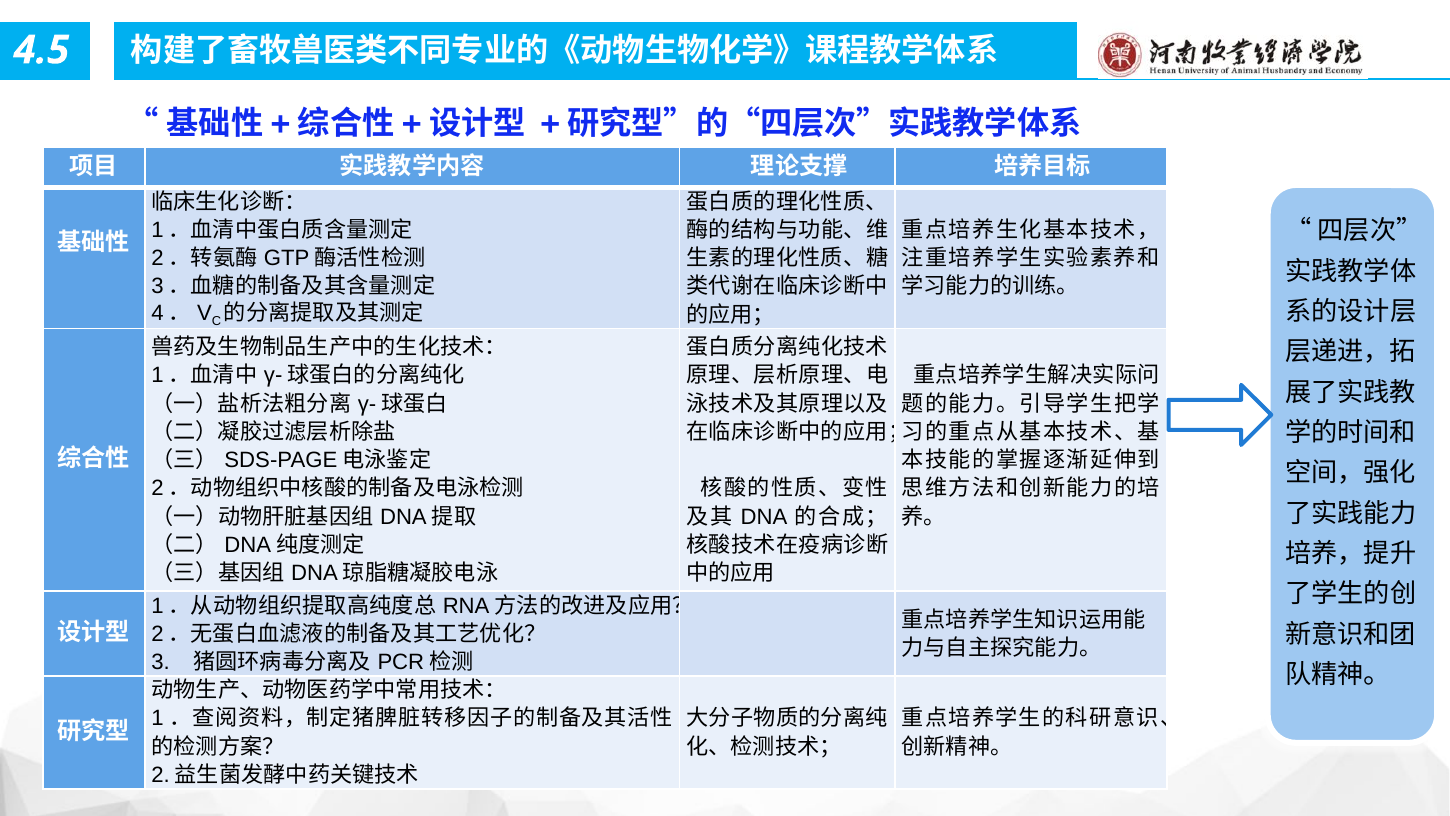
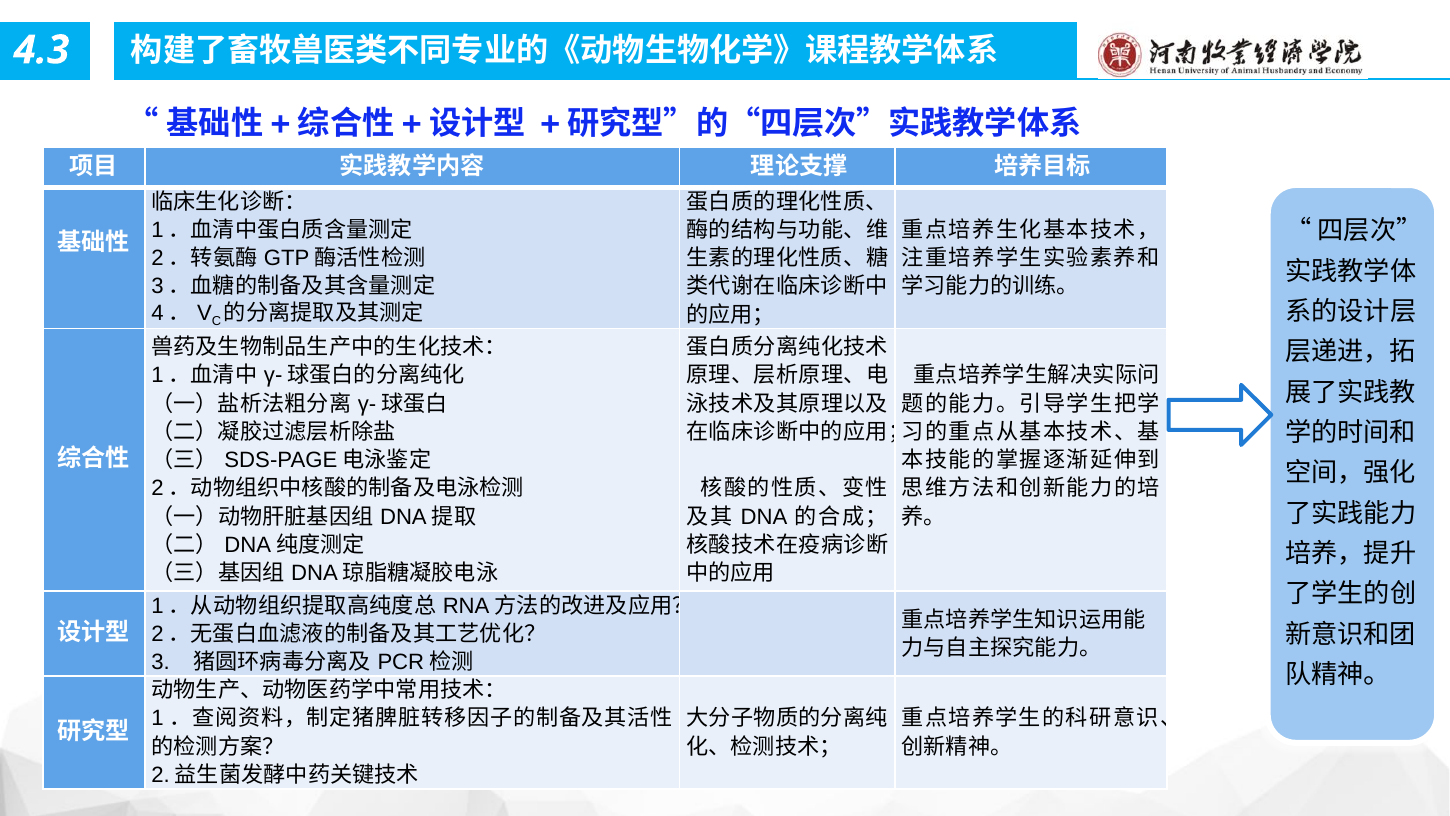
4.5: 4.5 -> 4.3
